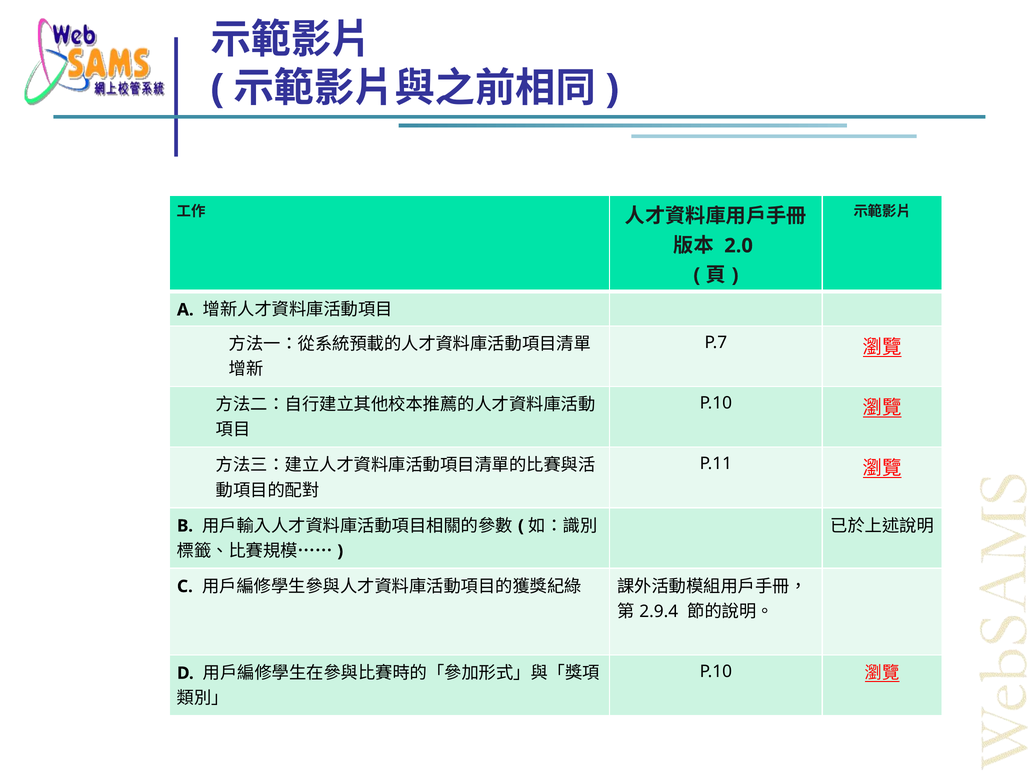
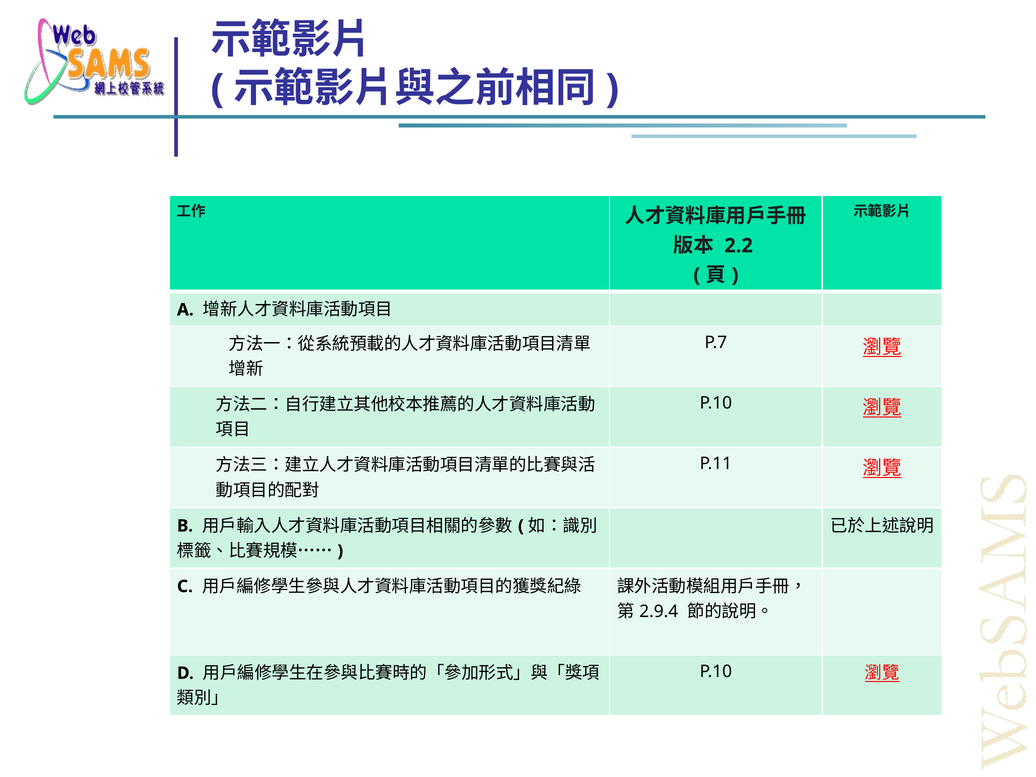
2.0: 2.0 -> 2.2
